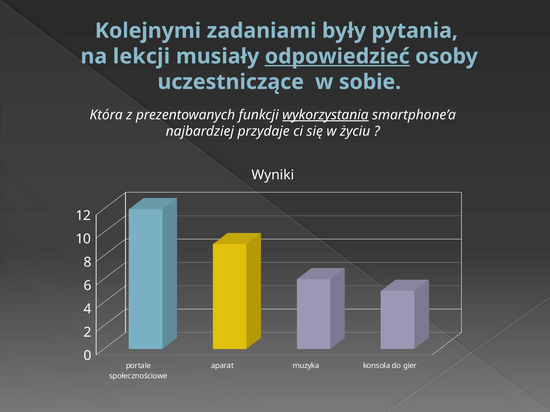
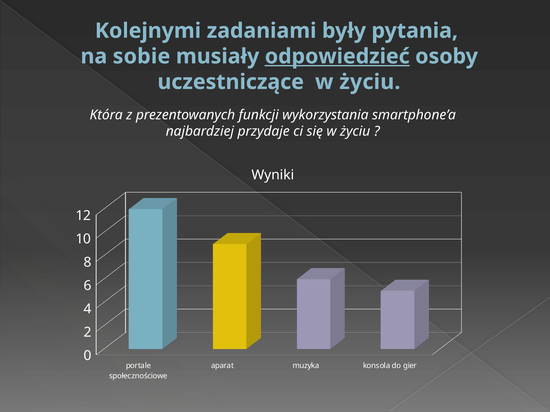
lekcji: lekcji -> sobie
uczestniczące w sobie: sobie -> życiu
wykorzystania underline: present -> none
